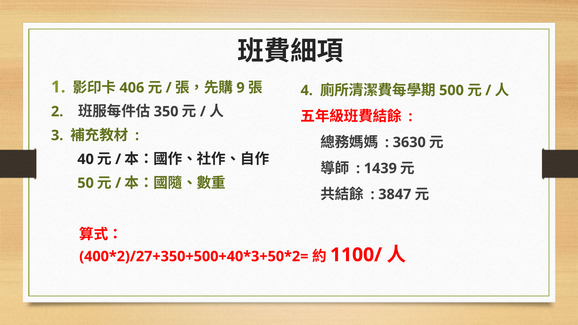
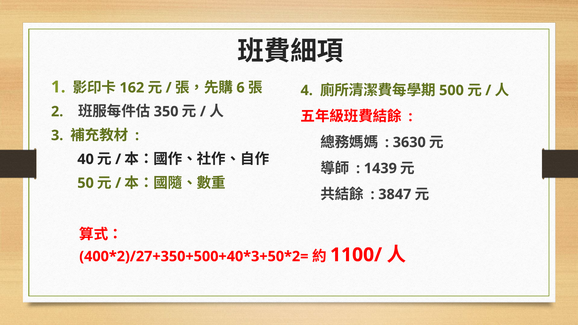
406: 406 -> 162
9: 9 -> 6
